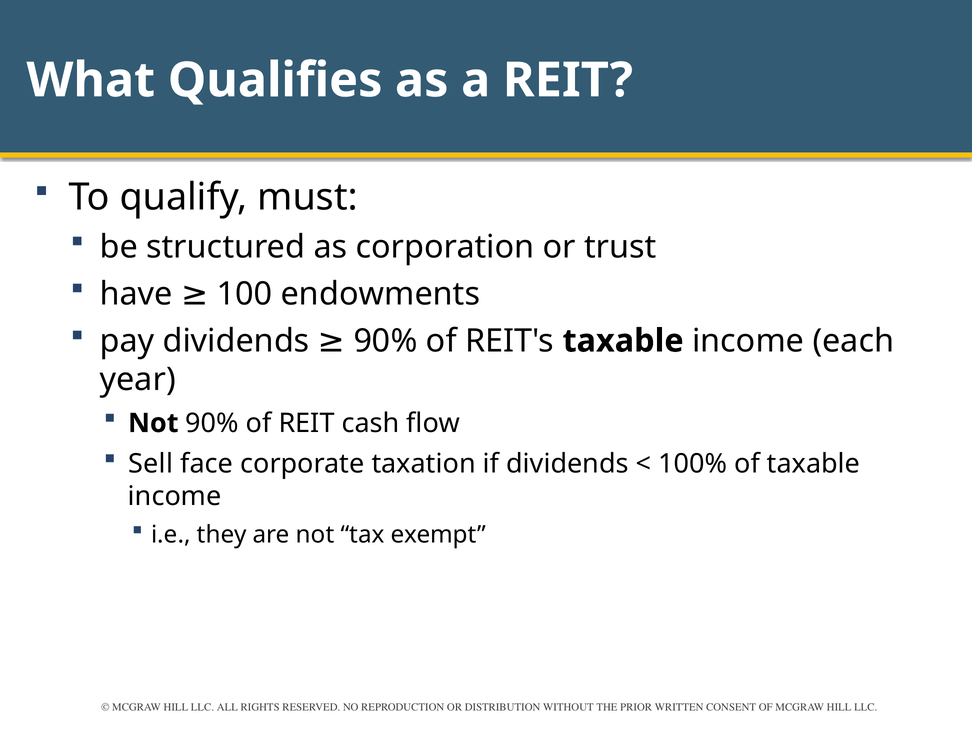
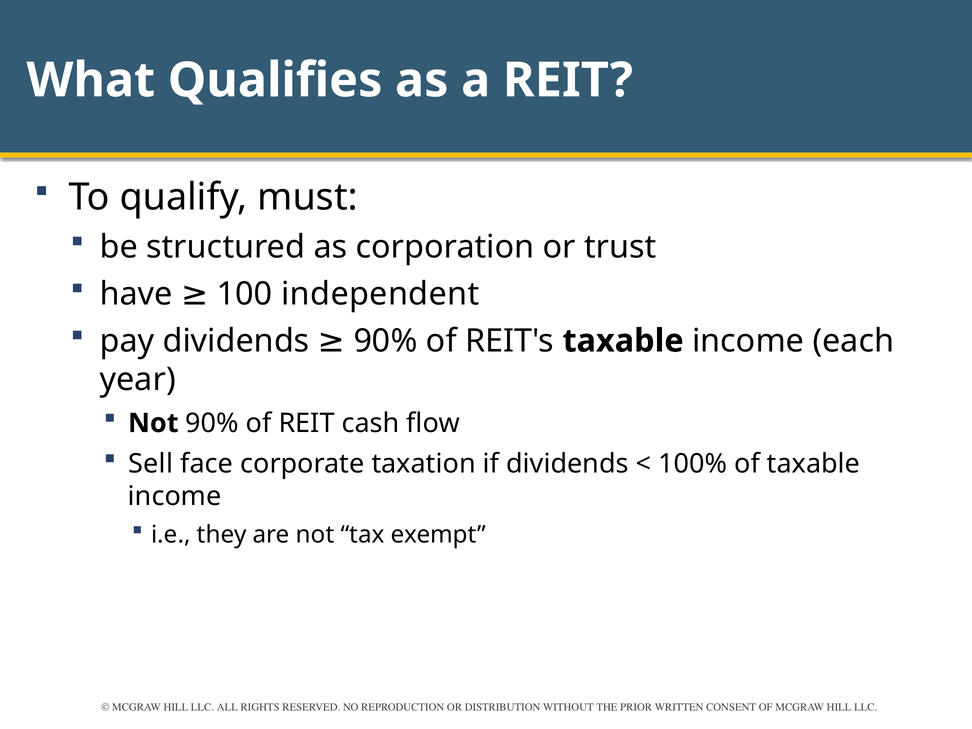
endowments: endowments -> independent
